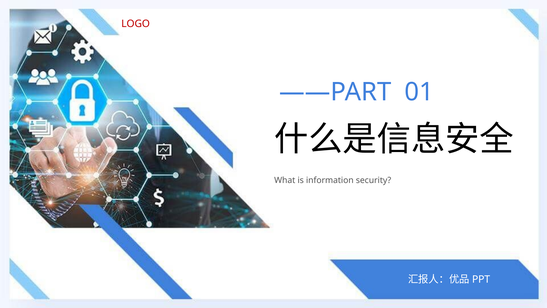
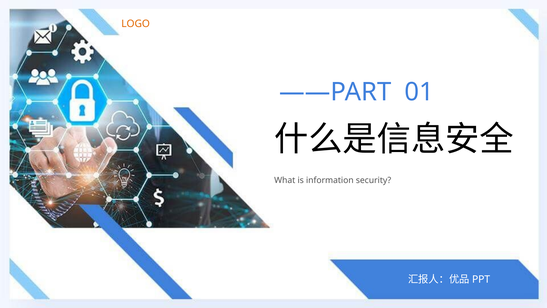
LOGO colour: red -> orange
